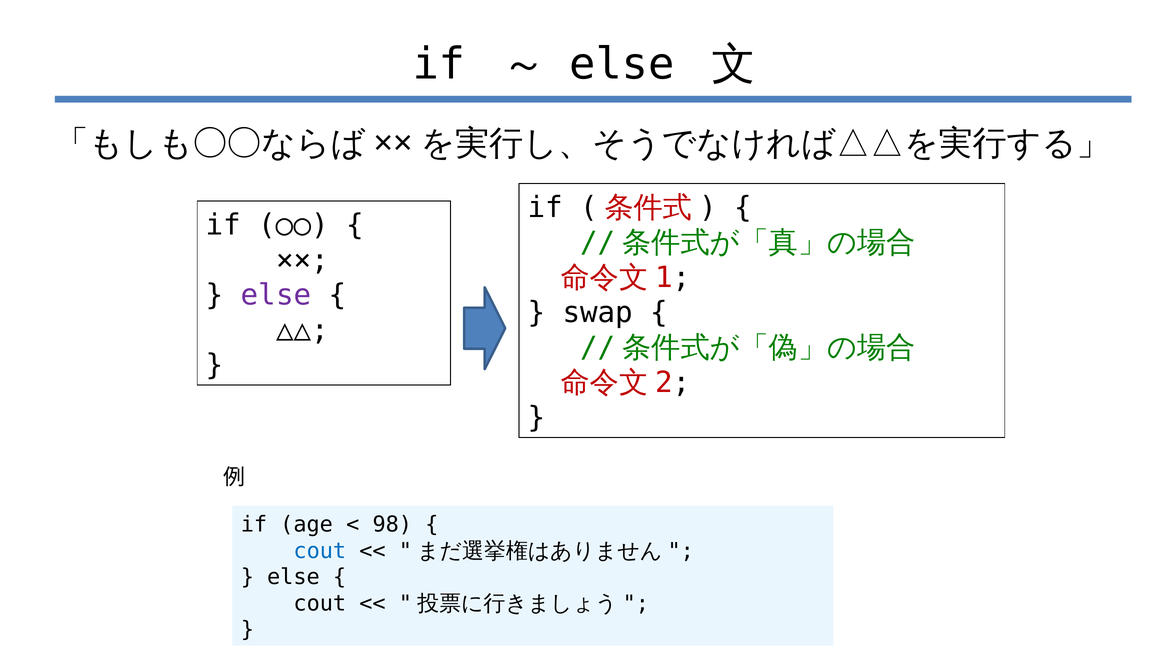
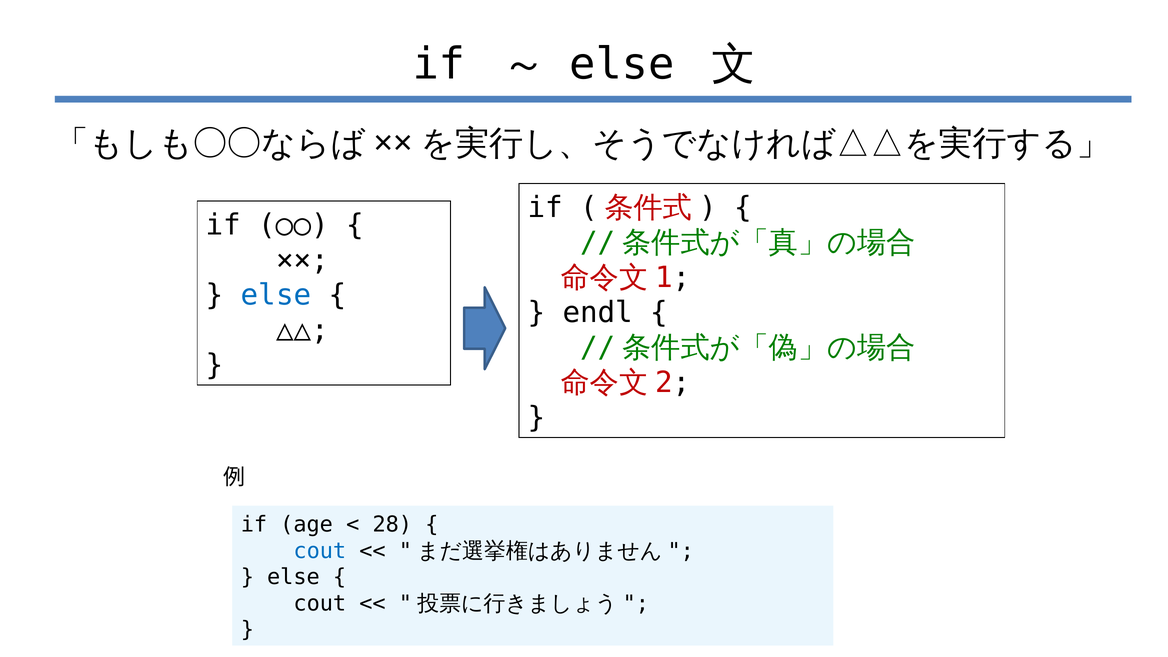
else at (276, 295) colour: purple -> blue
swap: swap -> endl
98: 98 -> 28
